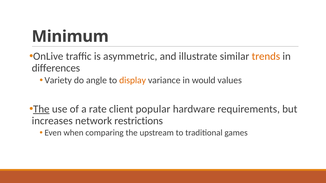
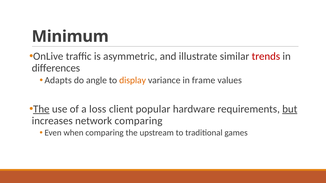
trends colour: orange -> red
Variety: Variety -> Adapts
would: would -> frame
rate: rate -> loss
but underline: none -> present
network restrictions: restrictions -> comparing
